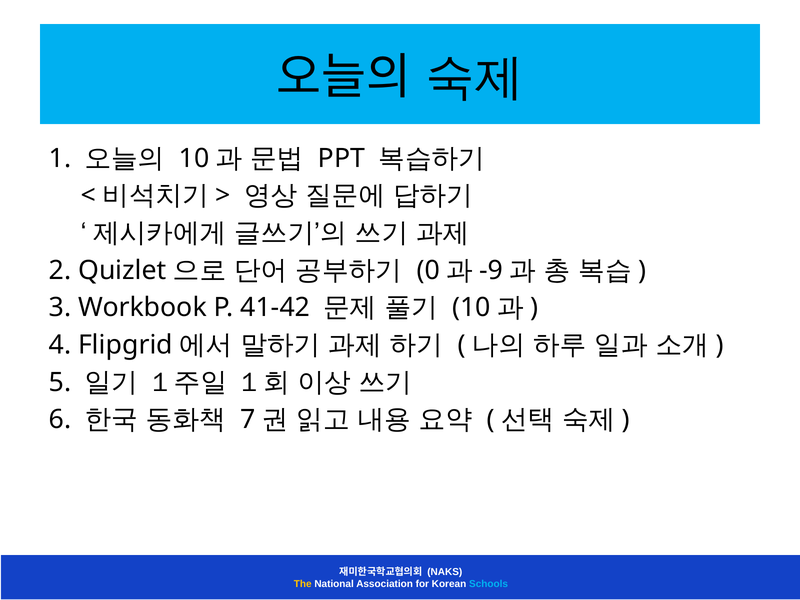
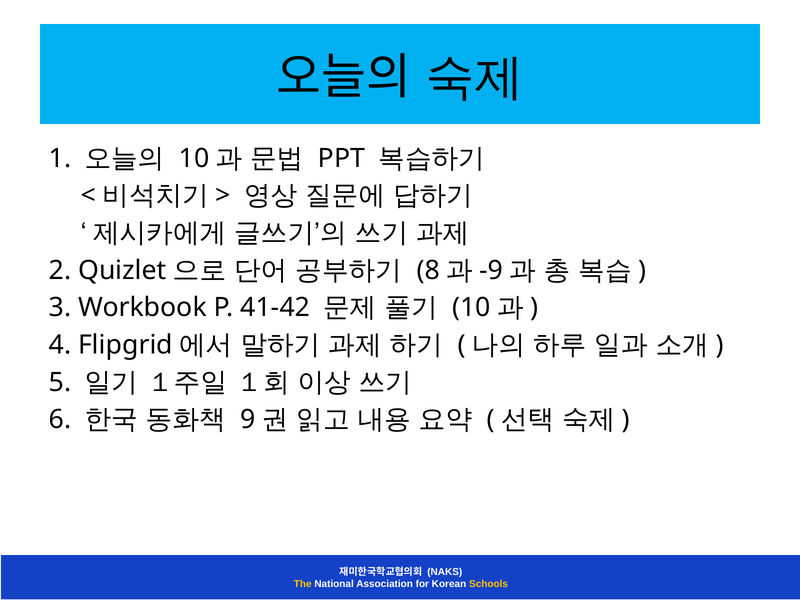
0: 0 -> 8
7: 7 -> 9
Schools colour: light blue -> yellow
